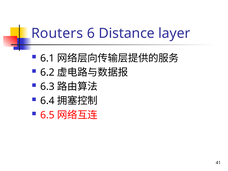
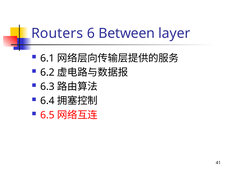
Distance: Distance -> Between
